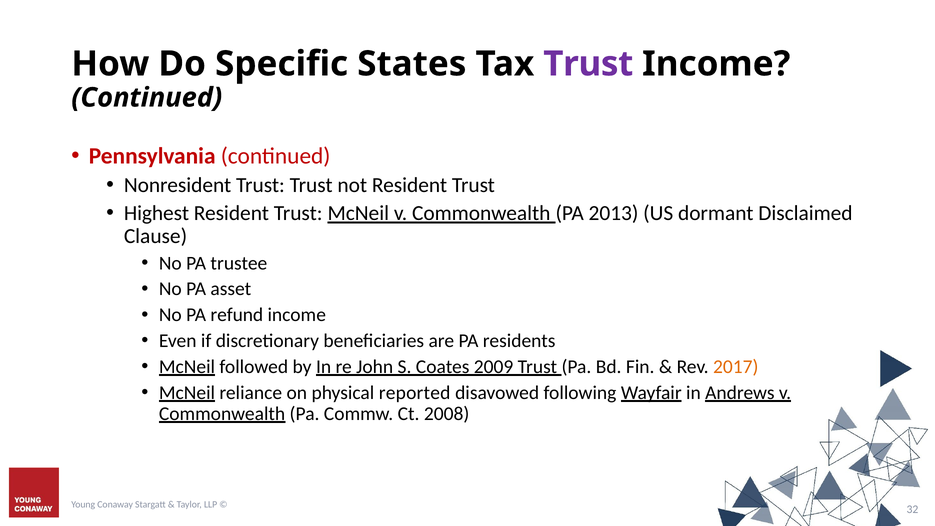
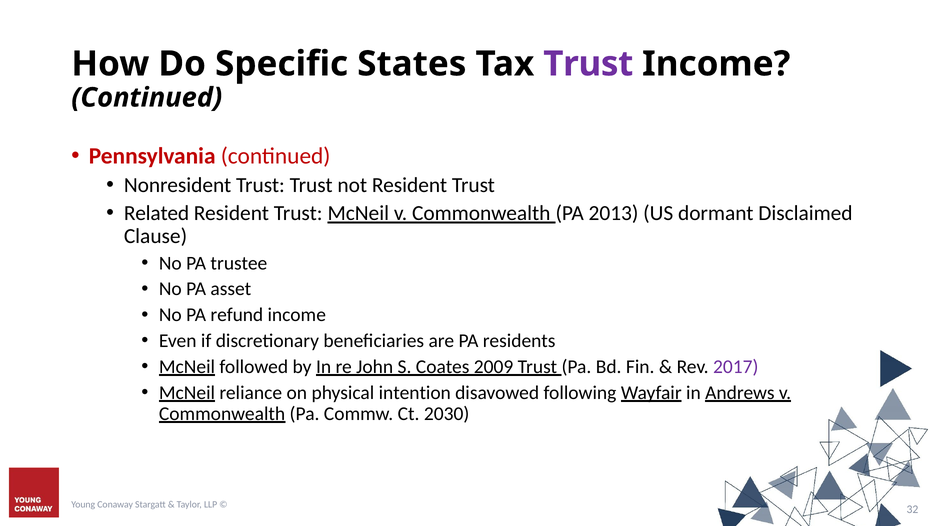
Highest: Highest -> Related
2017 colour: orange -> purple
reported: reported -> intention
2008: 2008 -> 2030
